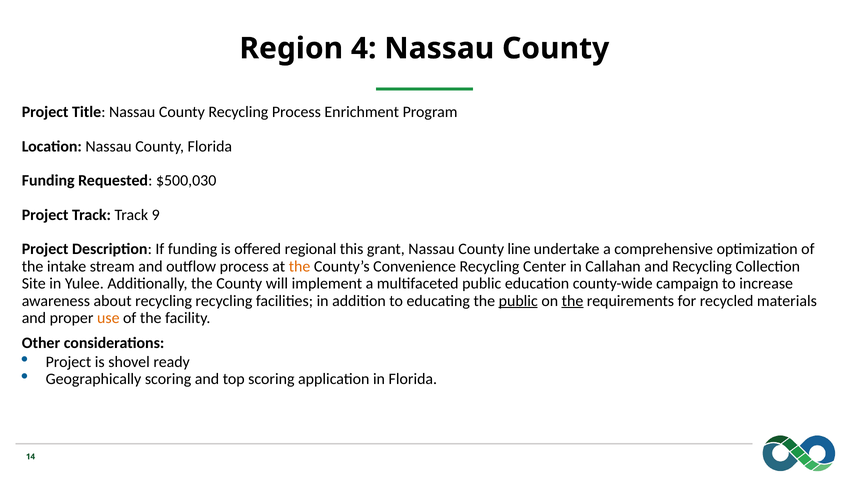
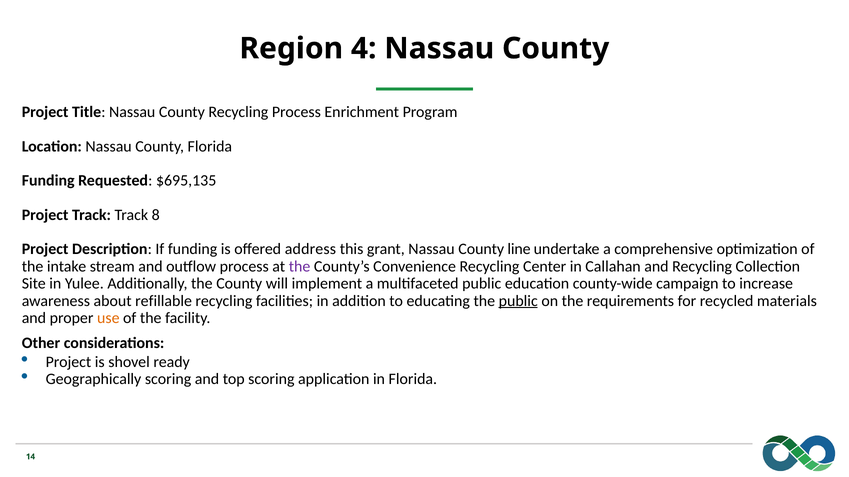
$500,030: $500,030 -> $695,135
9: 9 -> 8
regional: regional -> address
the at (300, 267) colour: orange -> purple
about recycling: recycling -> refillable
the at (573, 301) underline: present -> none
